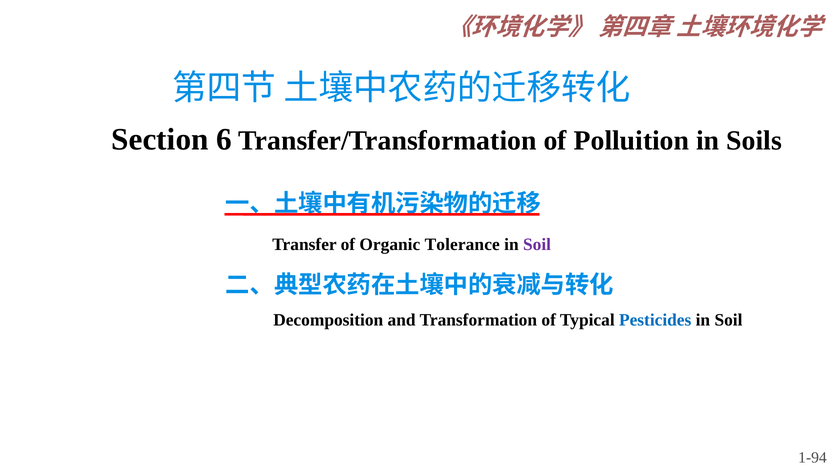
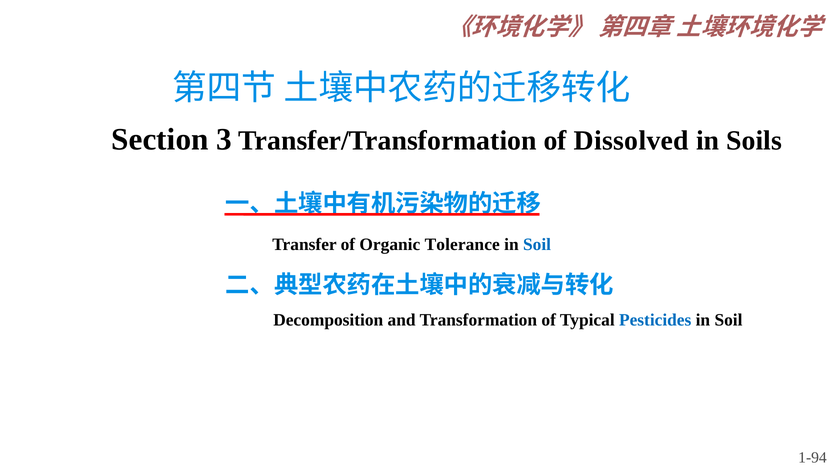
6: 6 -> 3
Polluition: Polluition -> Dissolved
Soil at (537, 245) colour: purple -> blue
